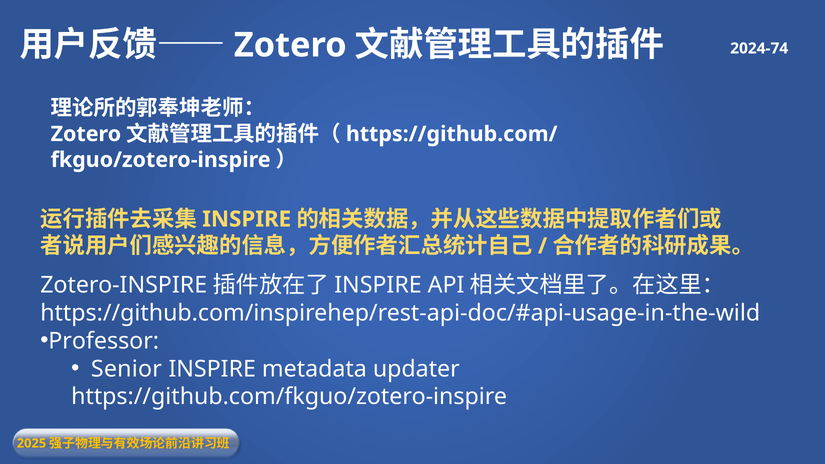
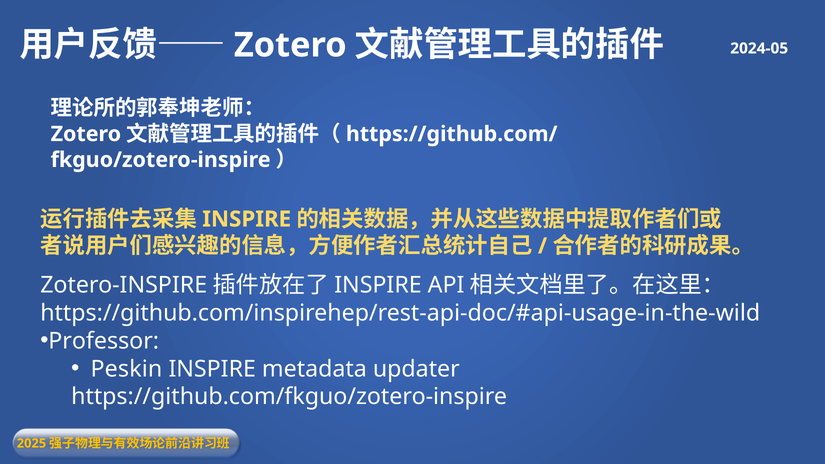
2024-74: 2024-74 -> 2024-05
Senior: Senior -> Peskin
